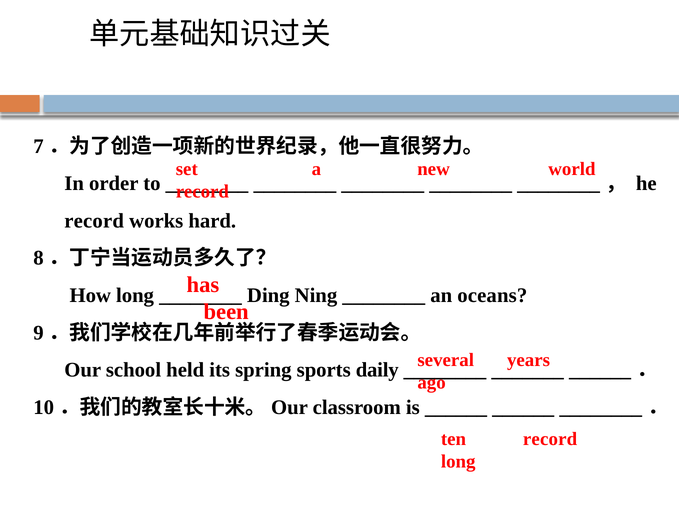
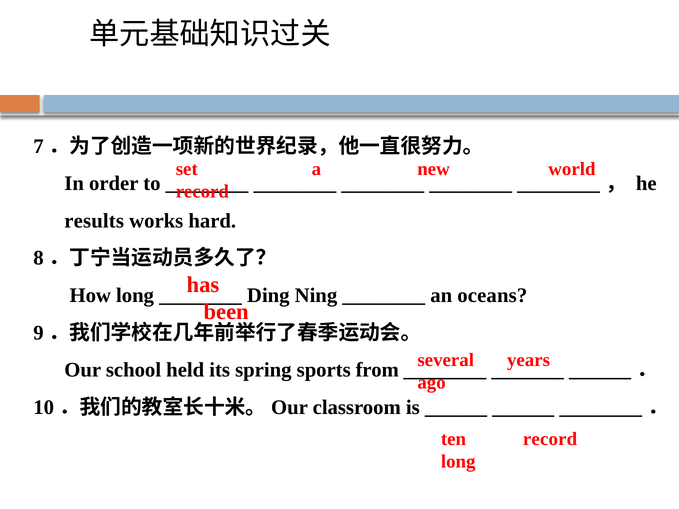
record at (94, 221): record -> results
daily: daily -> from
